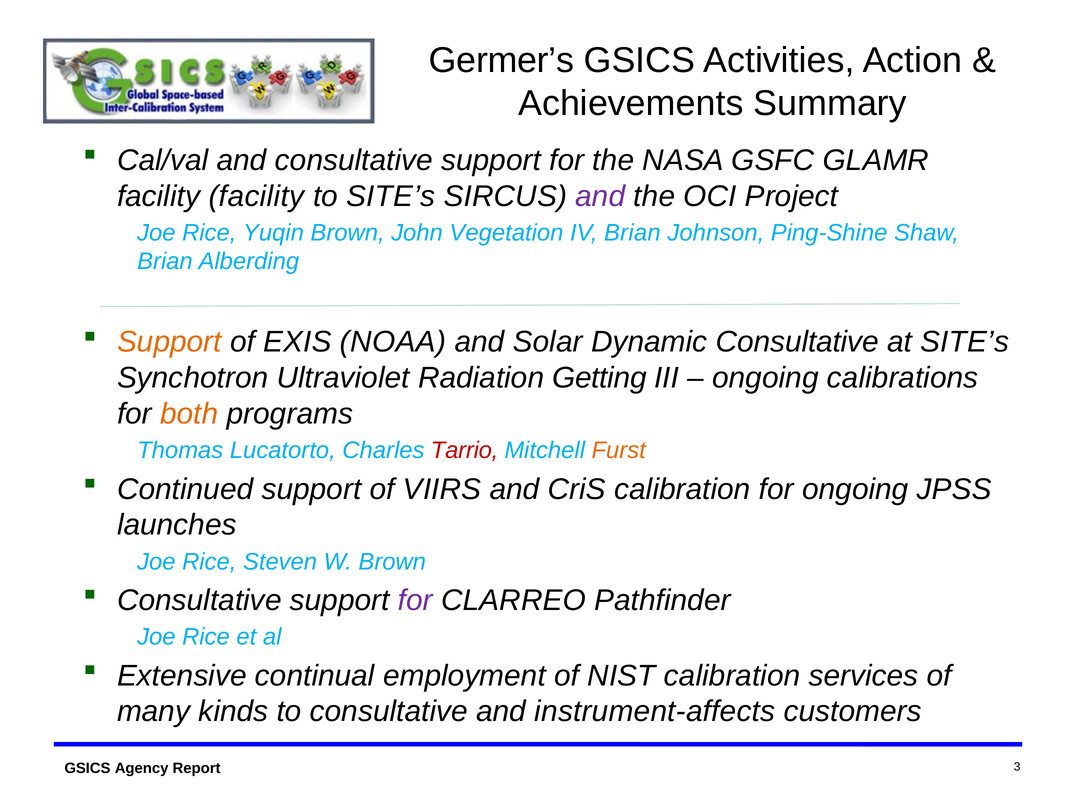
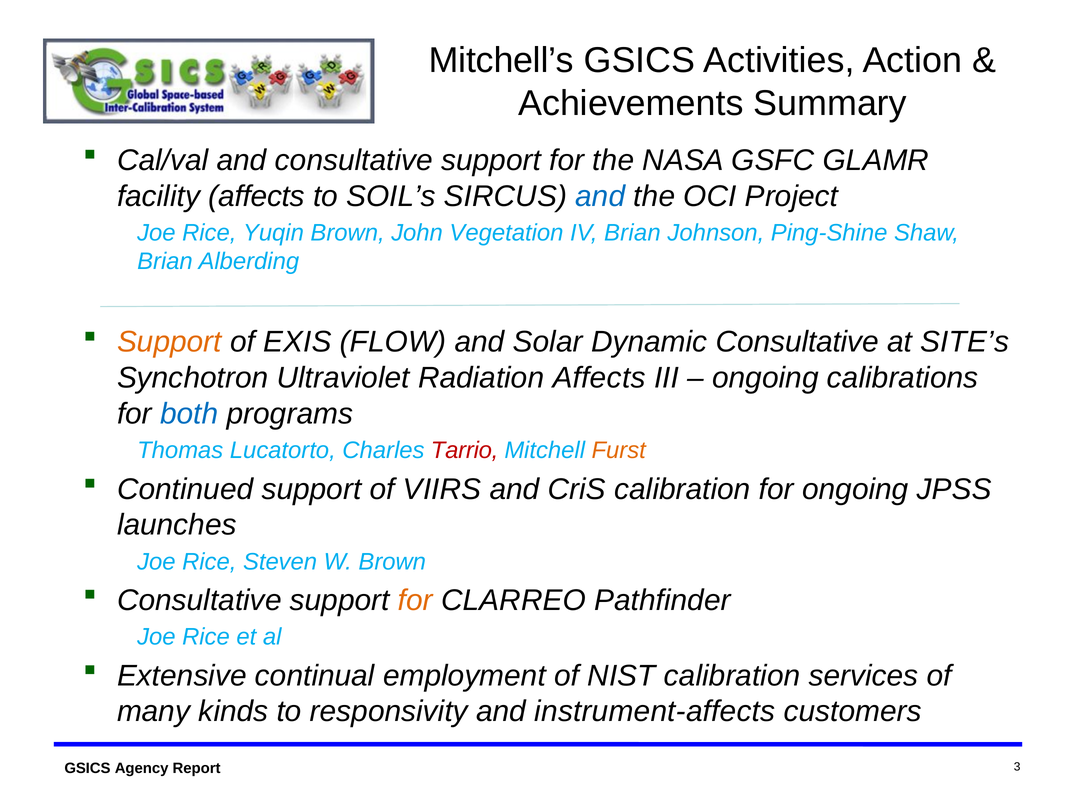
Germer’s: Germer’s -> Mitchell’s
facility facility: facility -> affects
to SITE’s: SITE’s -> SOIL’s
and at (600, 196) colour: purple -> blue
NOAA: NOAA -> FLOW
Radiation Getting: Getting -> Affects
both colour: orange -> blue
for at (415, 600) colour: purple -> orange
to consultative: consultative -> responsivity
